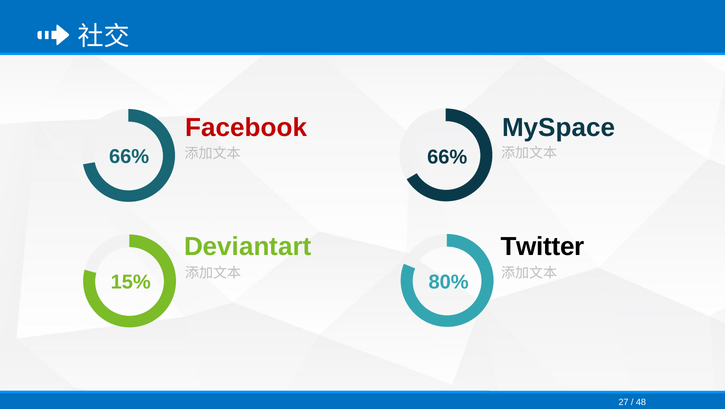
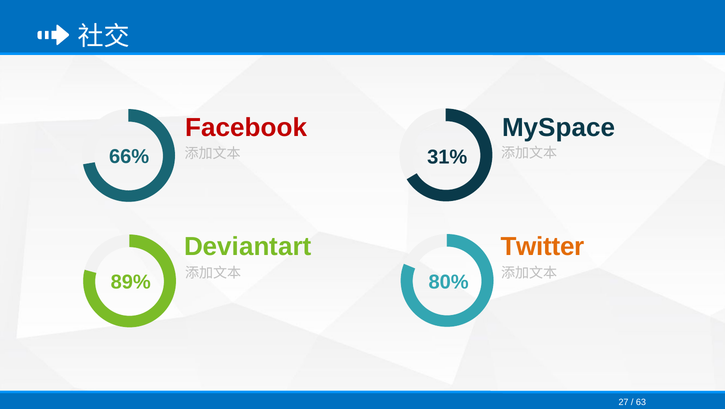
66% at (447, 157): 66% -> 31%
Twitter colour: black -> orange
15%: 15% -> 89%
48: 48 -> 63
